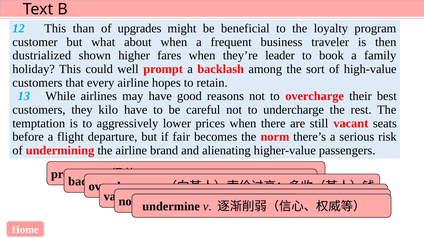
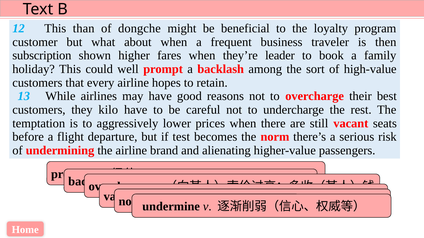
upgrades: upgrades -> dongche
dustrialized: dustrialized -> subscription
fair: fair -> test
